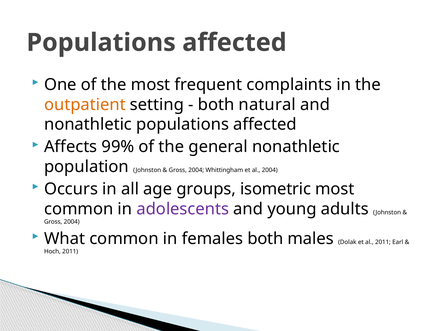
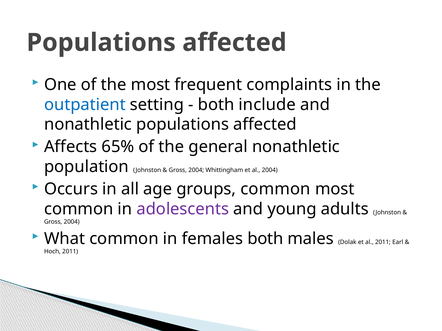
outpatient colour: orange -> blue
natural: natural -> include
99%: 99% -> 65%
groups isometric: isometric -> common
